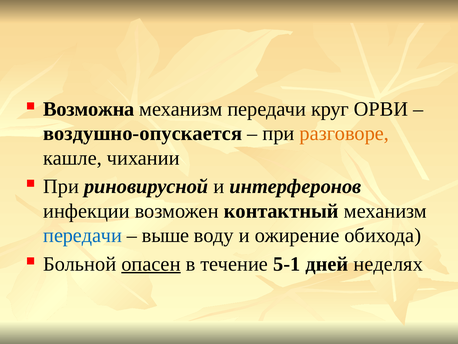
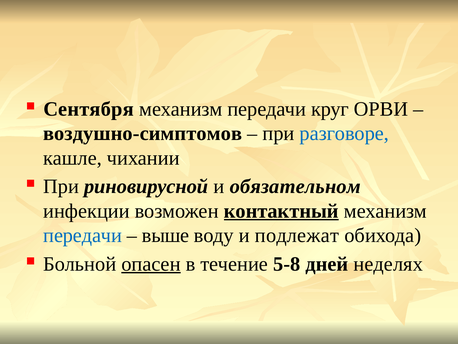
Возможна: Возможна -> Сентября
воздушно-опускается: воздушно-опускается -> воздушно-симптомов
разговоре colour: orange -> blue
интерферонов: интерферонов -> обязательном
контактный underline: none -> present
ожирение: ожирение -> подлежат
5-1: 5-1 -> 5-8
